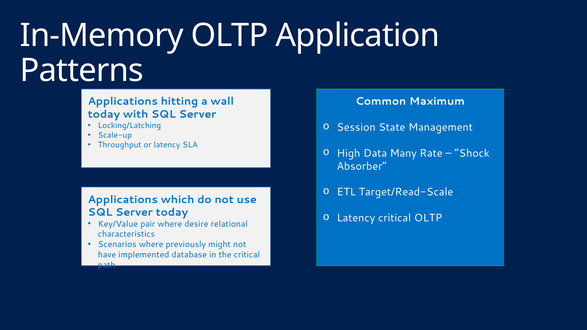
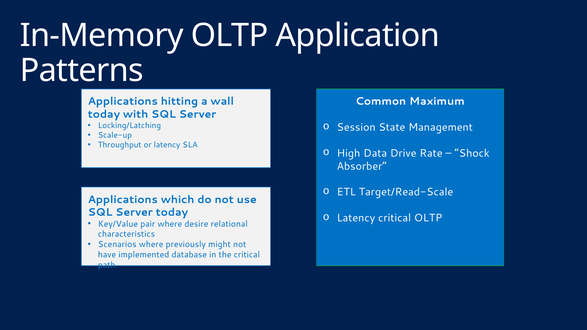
Many: Many -> Drive
